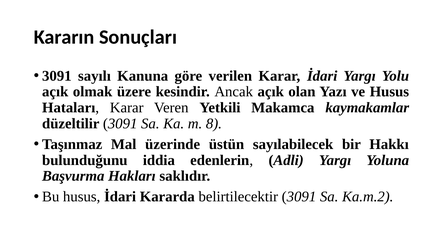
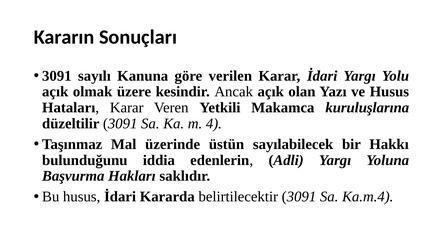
kaymakamlar: kaymakamlar -> kuruluşlarına
8: 8 -> 4
Ka.m.2: Ka.m.2 -> Ka.m.4
